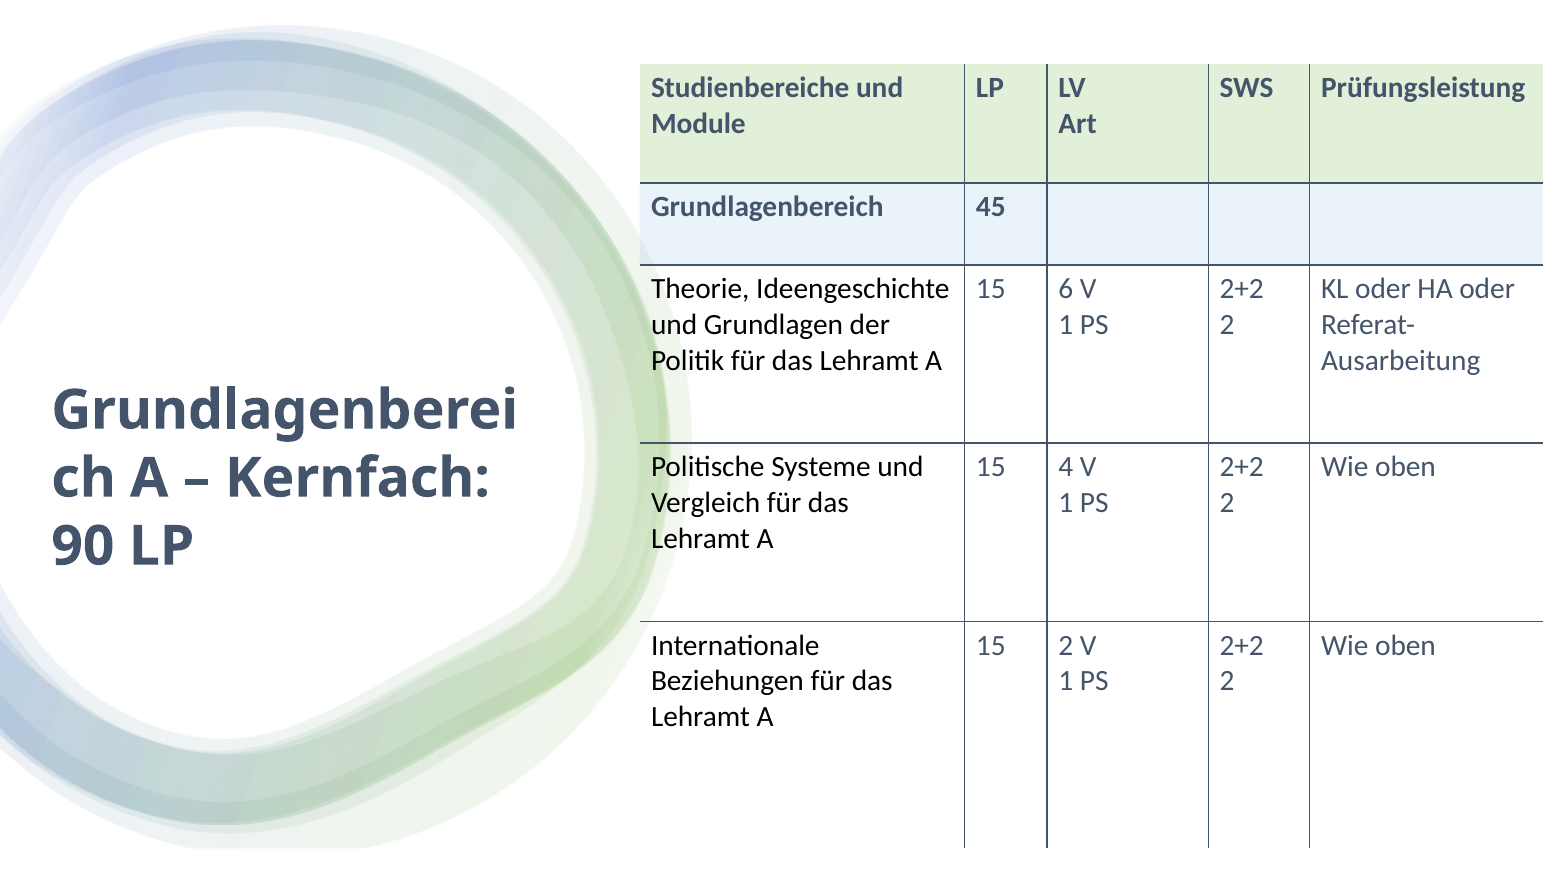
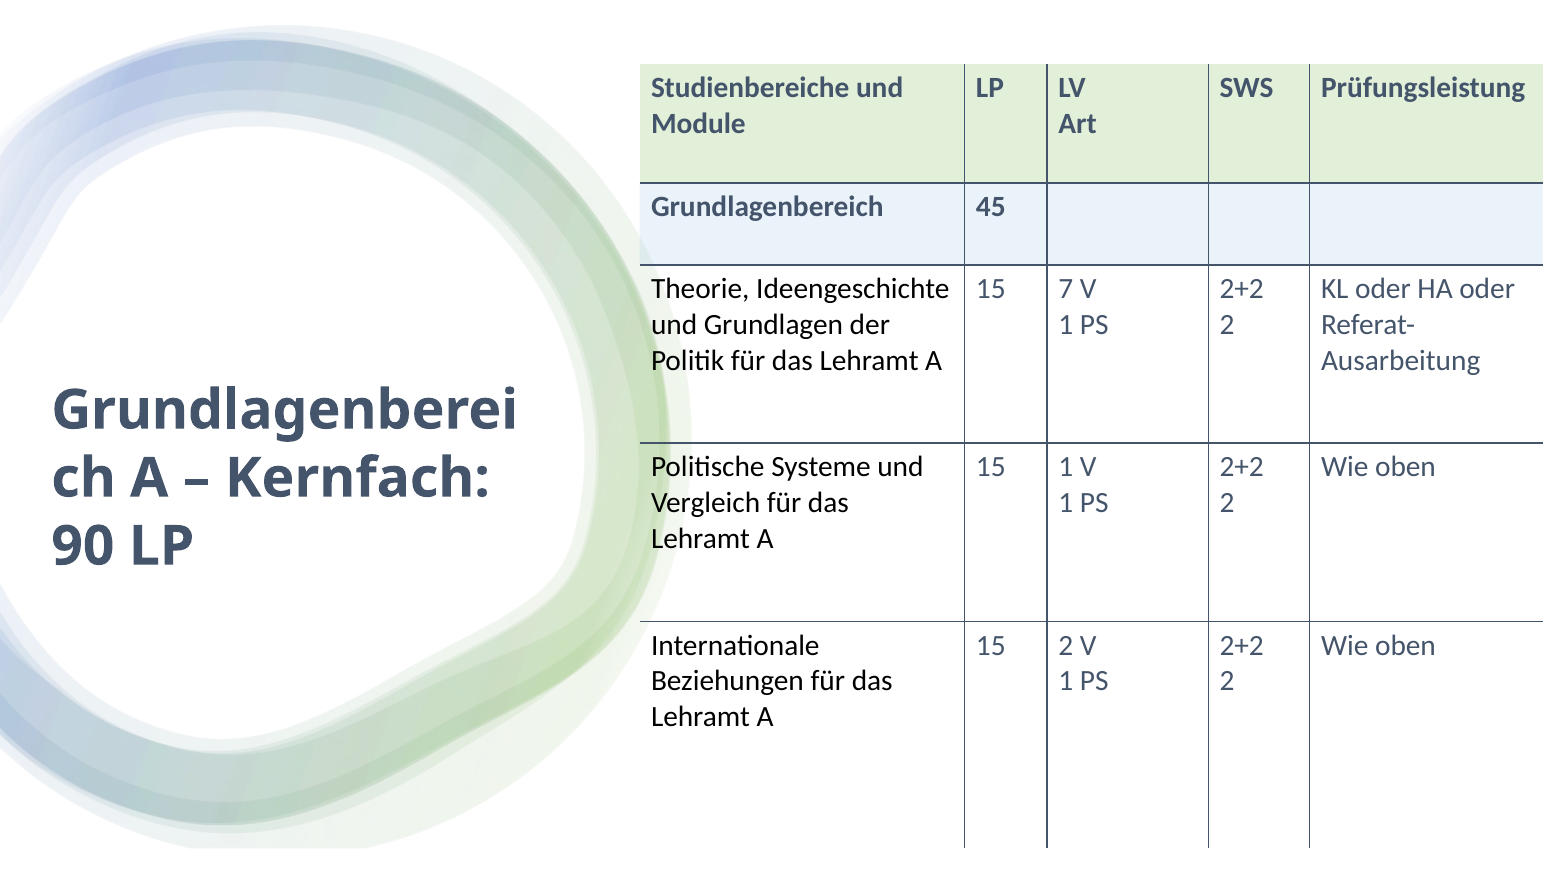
6: 6 -> 7
15 4: 4 -> 1
